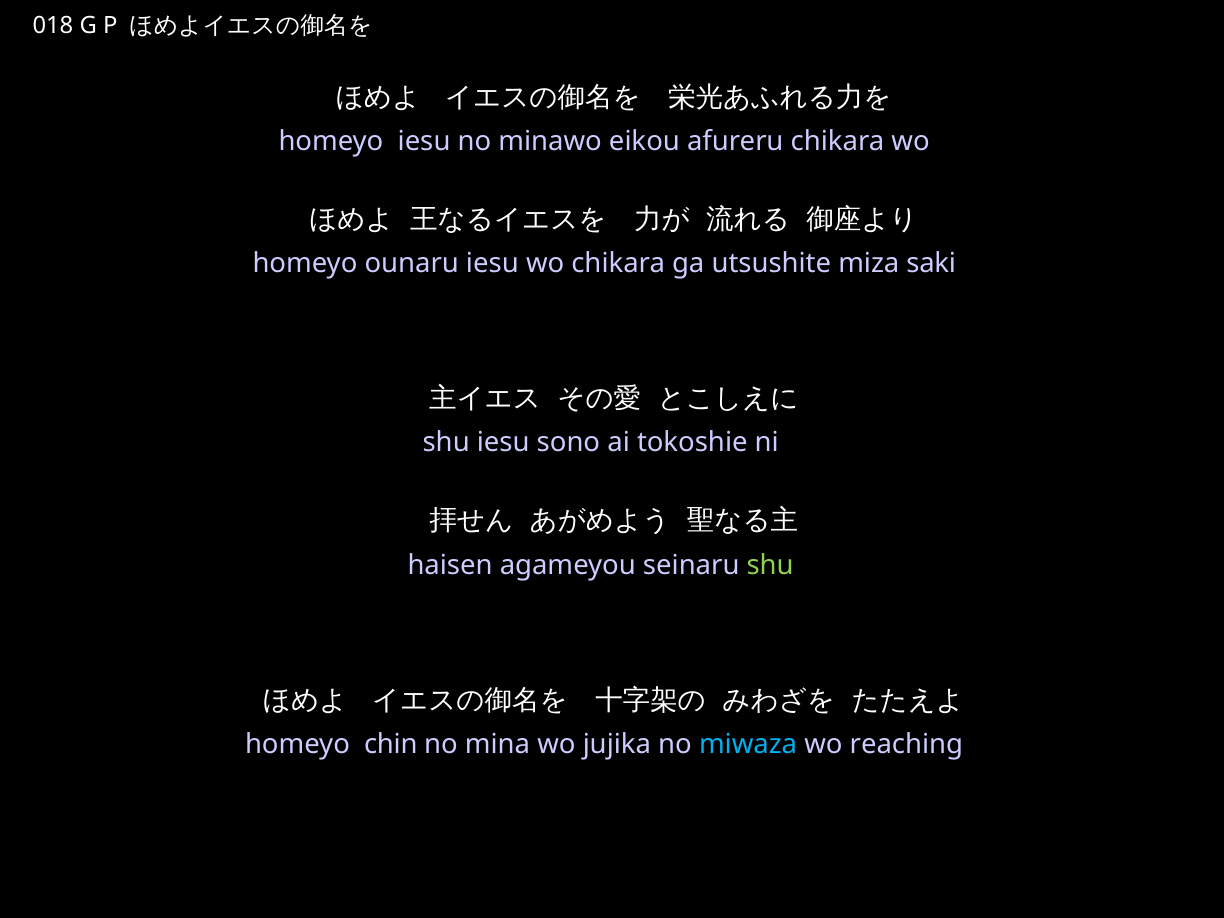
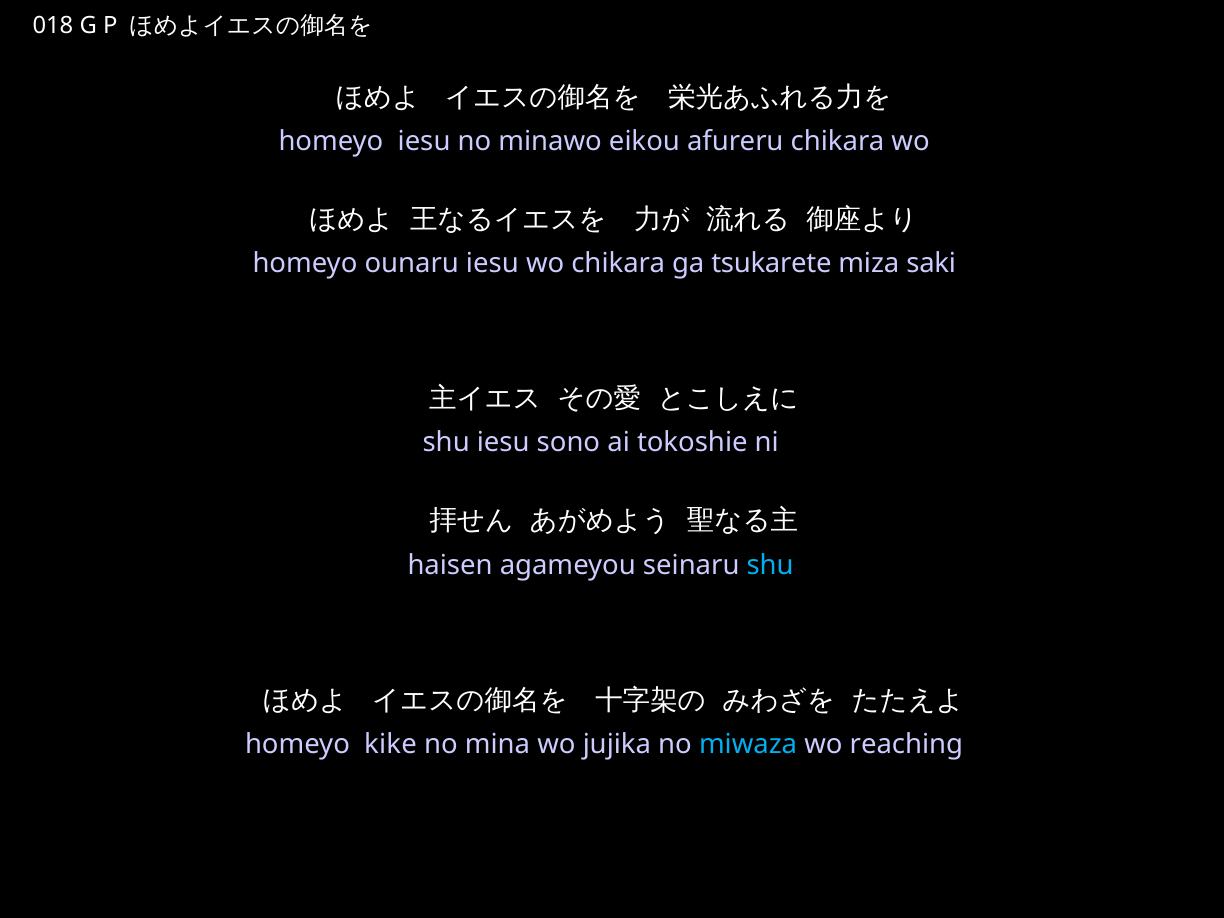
utsushite: utsushite -> tsukarete
shu at (770, 565) colour: light green -> light blue
chin: chin -> kike
